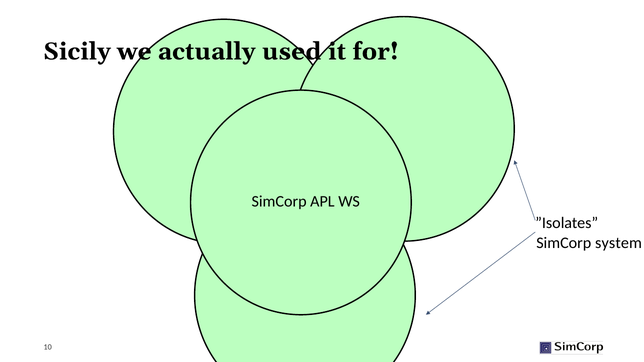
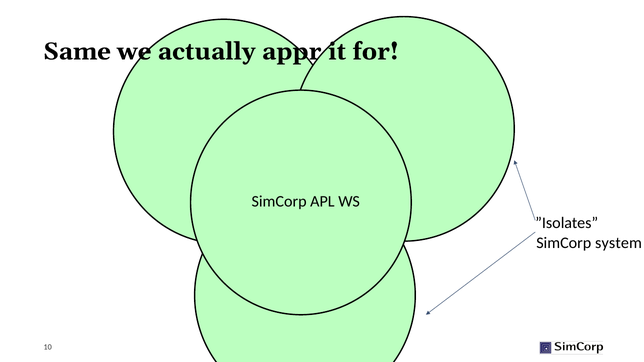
Sicily: Sicily -> Same
used: used -> appr
